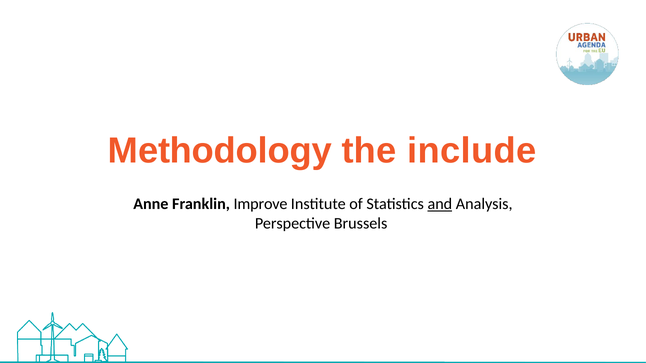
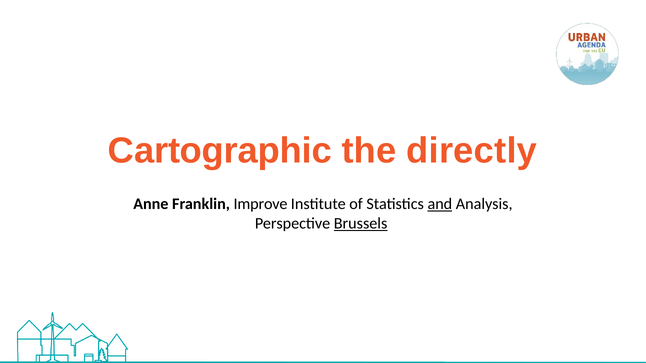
Methodology: Methodology -> Cartographic
include: include -> directly
Brussels underline: none -> present
